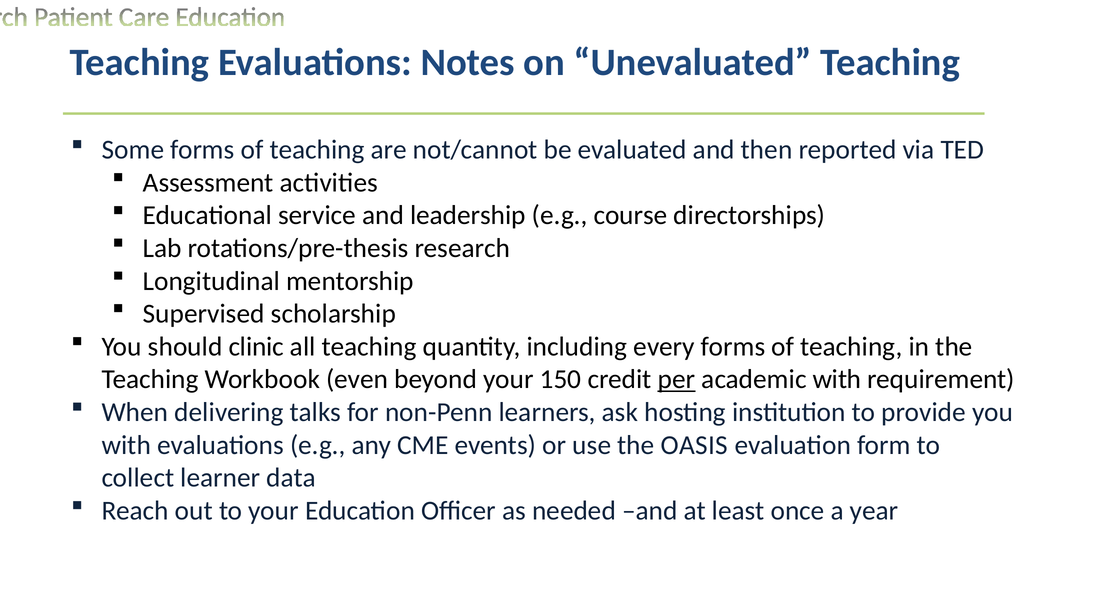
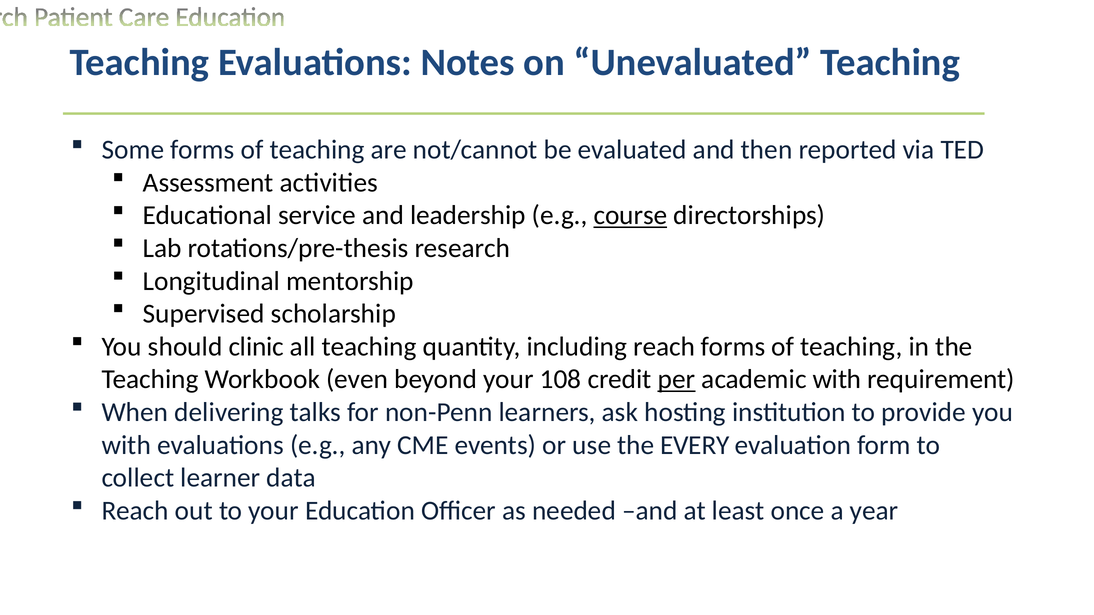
course underline: none -> present
including every: every -> reach
150: 150 -> 108
OASIS: OASIS -> EVERY
